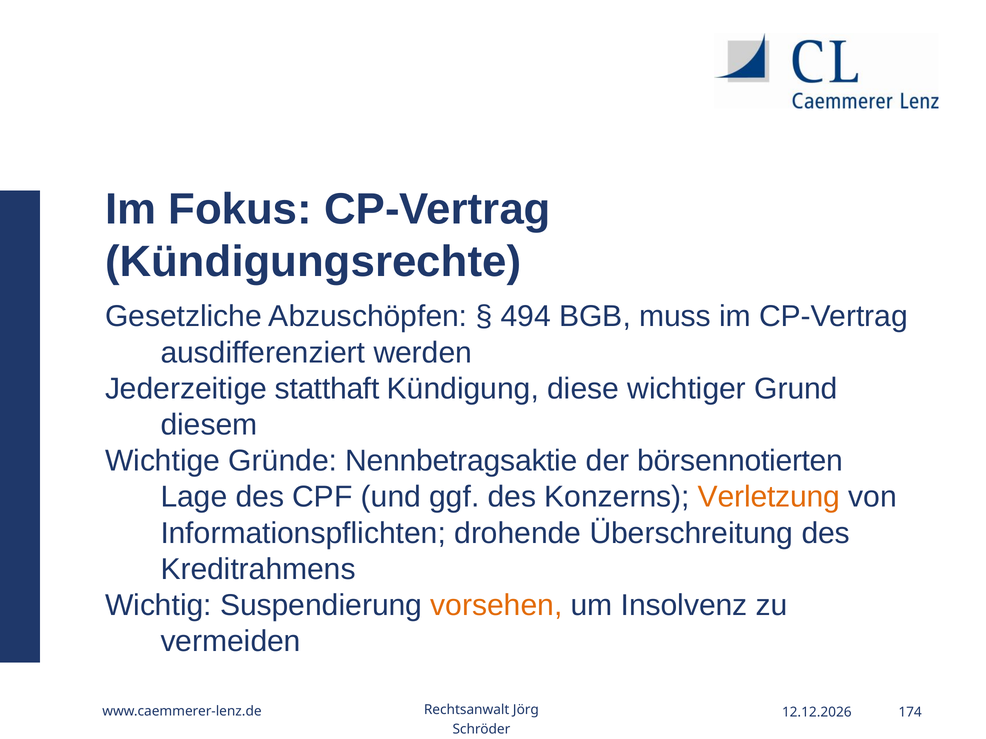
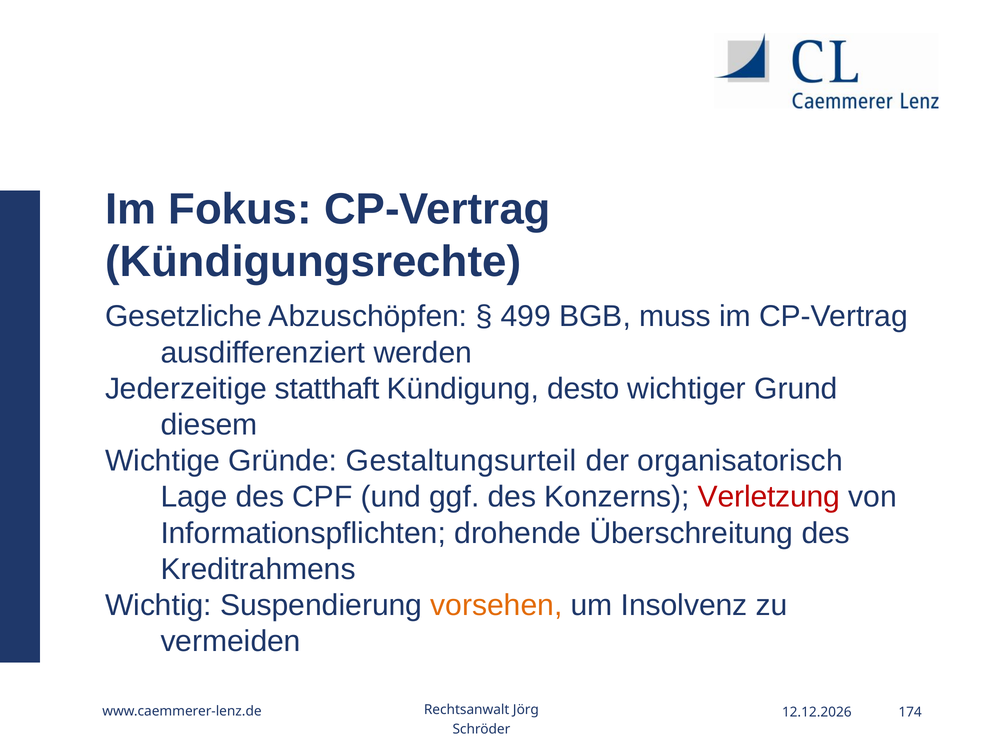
494: 494 -> 499
diese: diese -> desto
Nennbetragsaktie: Nennbetragsaktie -> Gestaltungsurteil
börsennotierten: börsennotierten -> organisatorisch
Verletzung colour: orange -> red
